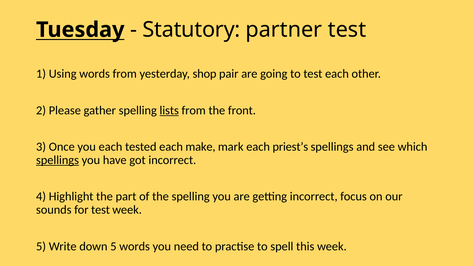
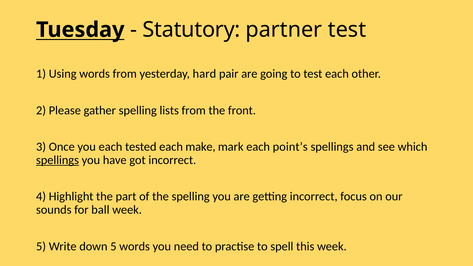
shop: shop -> hard
lists underline: present -> none
priest’s: priest’s -> point’s
for test: test -> ball
